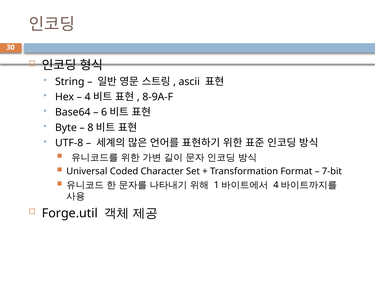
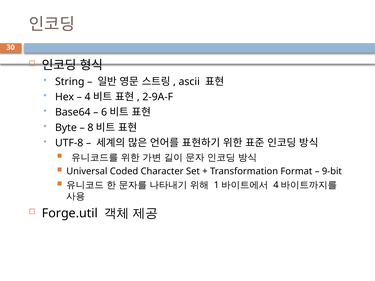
8-9A-F: 8-9A-F -> 2-9A-F
7-bit: 7-bit -> 9-bit
